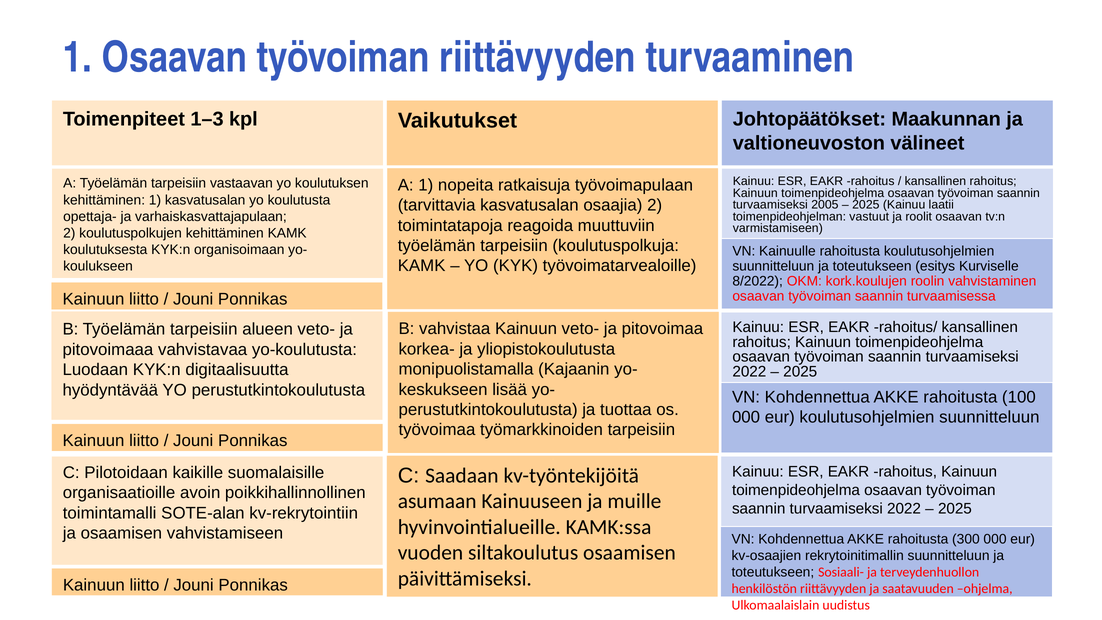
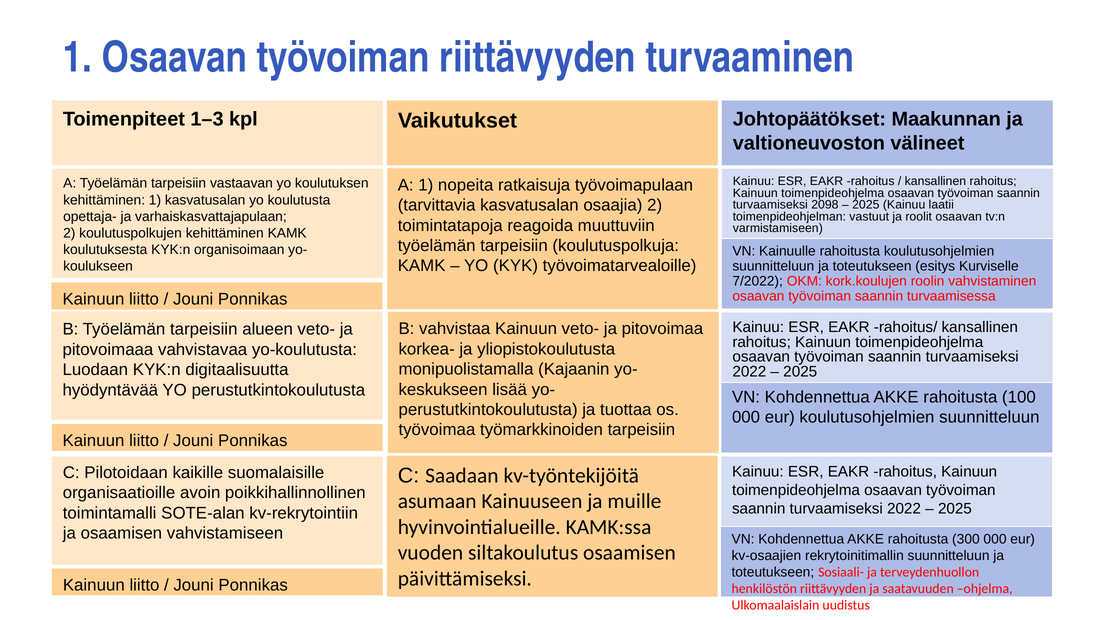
2005: 2005 -> 2098
8/2022: 8/2022 -> 7/2022
